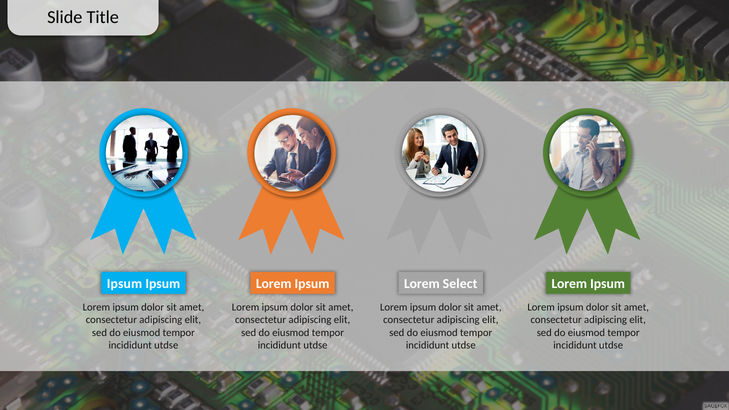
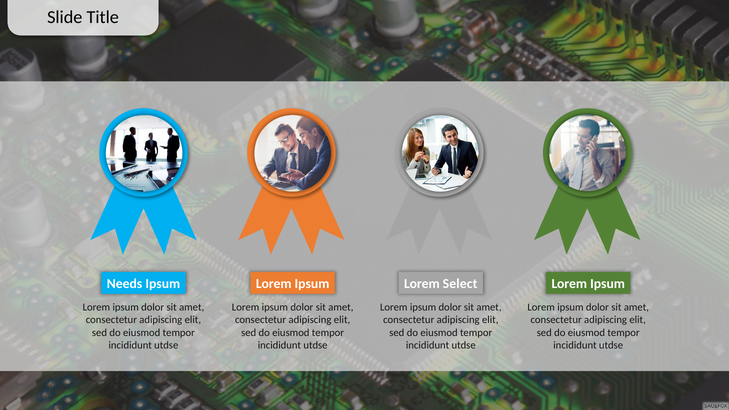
Ipsum at (124, 284): Ipsum -> Needs
